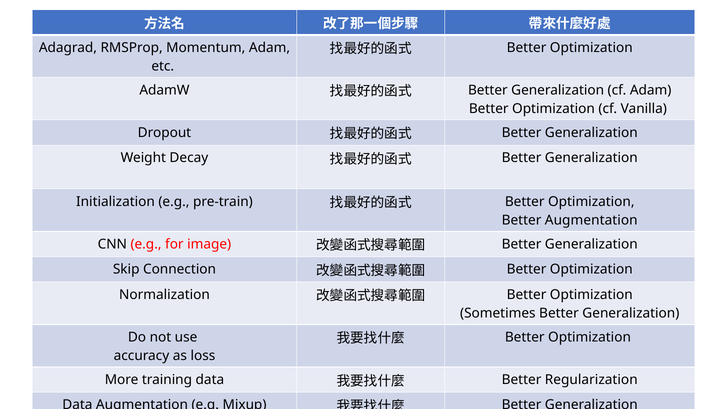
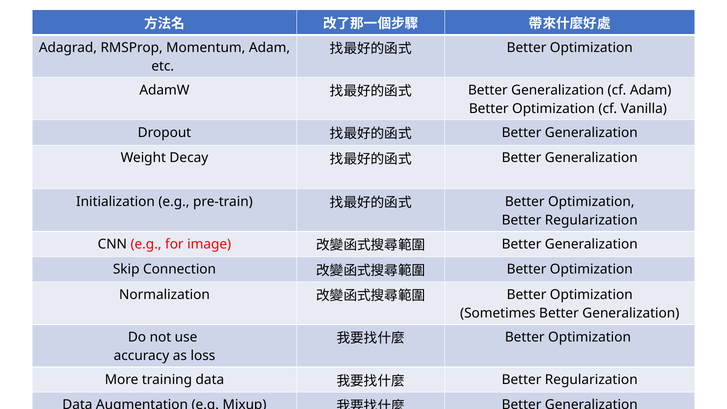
Augmentation at (591, 220): Augmentation -> Regularization
